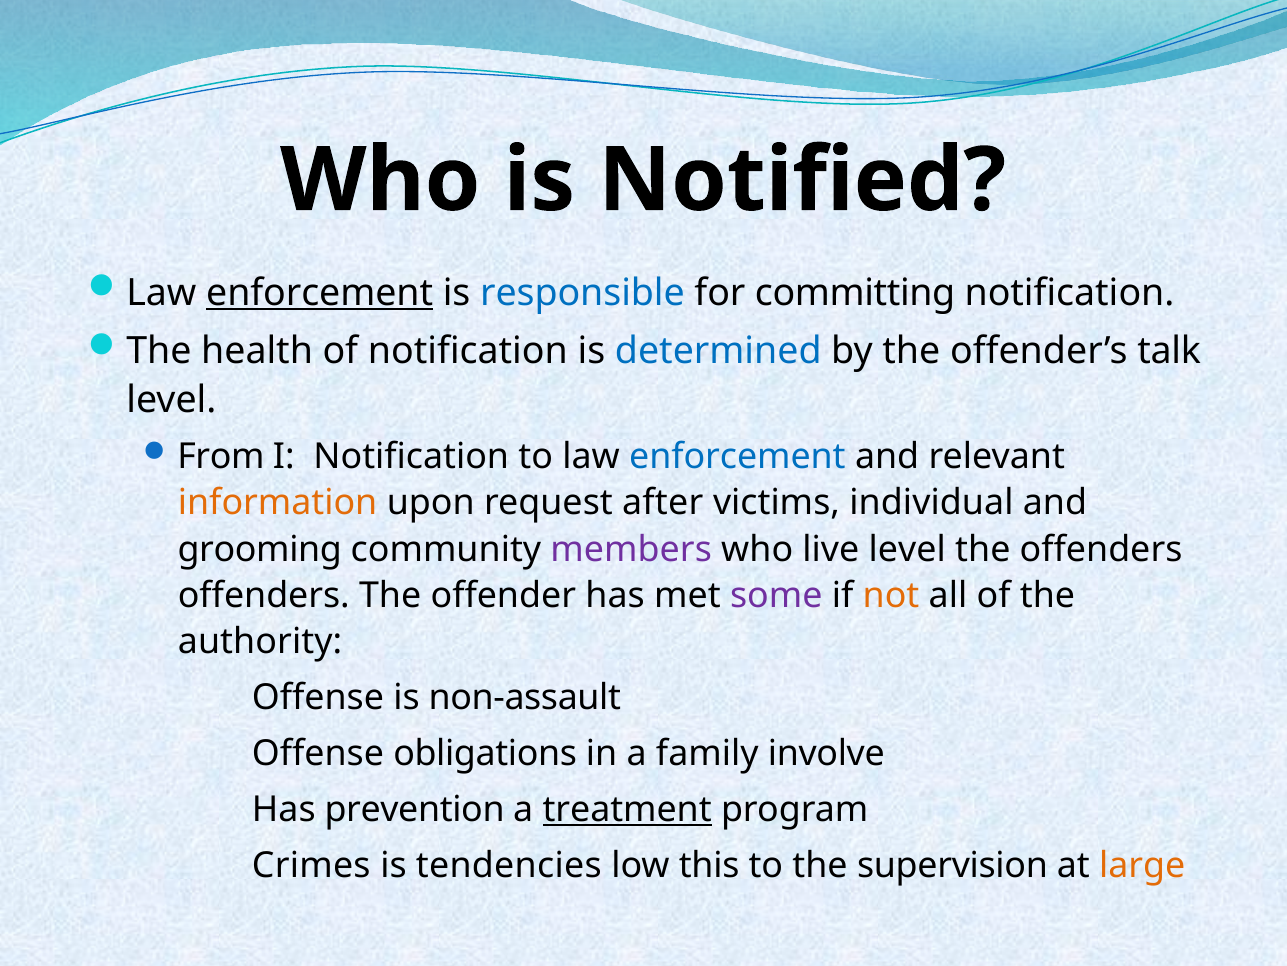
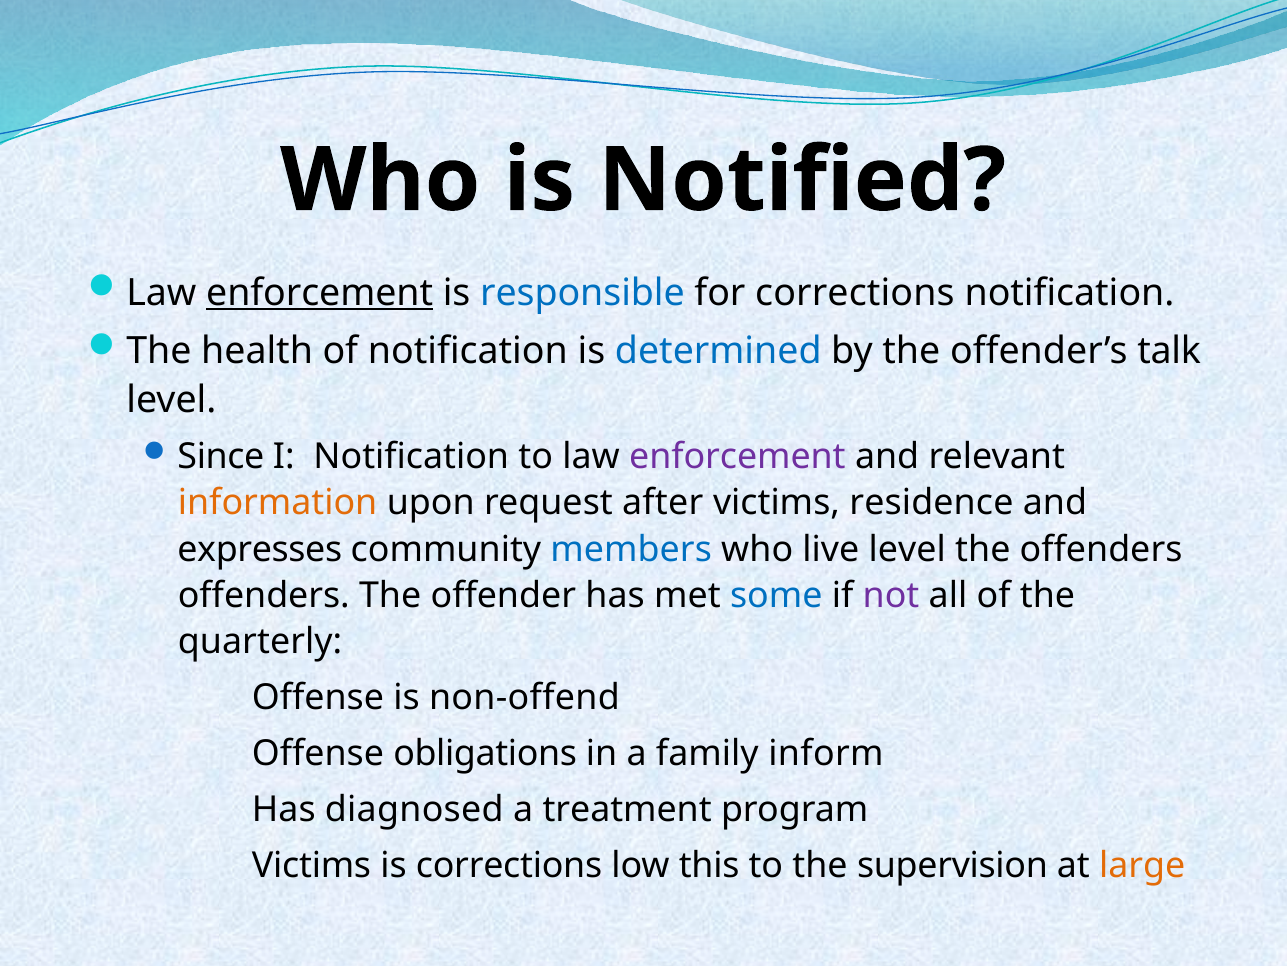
for committing: committing -> corrections
From: From -> Since
enforcement at (737, 456) colour: blue -> purple
individual: individual -> residence
grooming: grooming -> expresses
members colour: purple -> blue
some colour: purple -> blue
not colour: orange -> purple
authority: authority -> quarterly
non-assault: non-assault -> non-offend
involve: involve -> inform
prevention: prevention -> diagnosed
treatment underline: present -> none
Crimes at (311, 865): Crimes -> Victims
is tendencies: tendencies -> corrections
